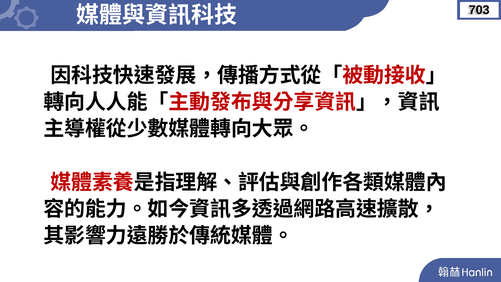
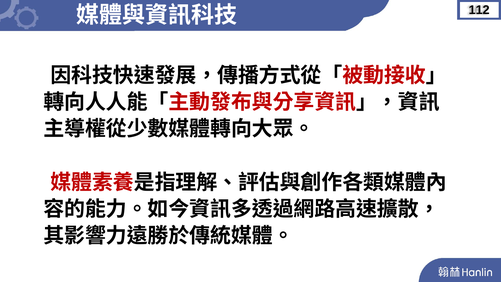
703: 703 -> 112
